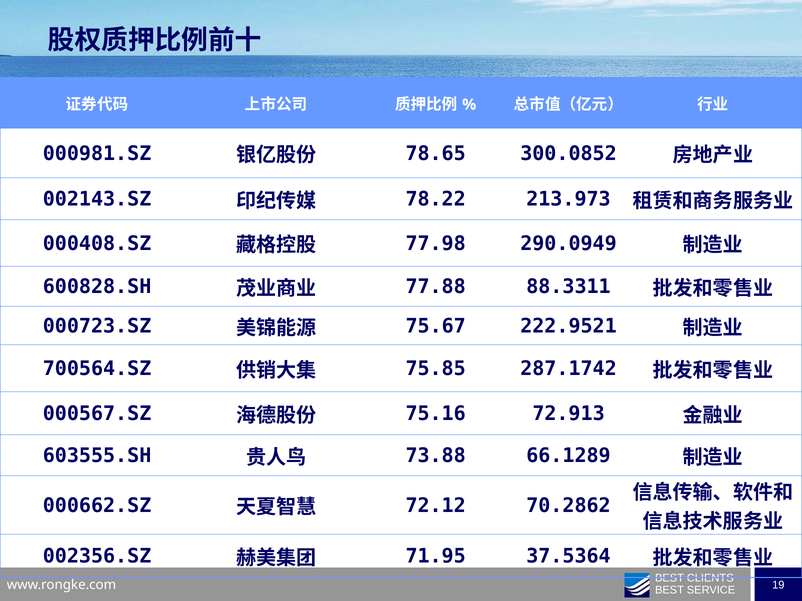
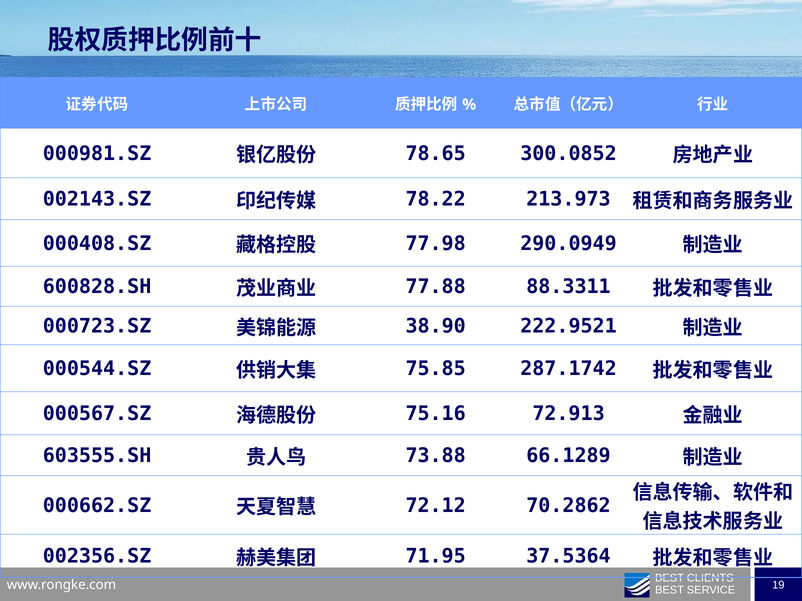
75.67: 75.67 -> 38.90
700564.SZ: 700564.SZ -> 000544.SZ
